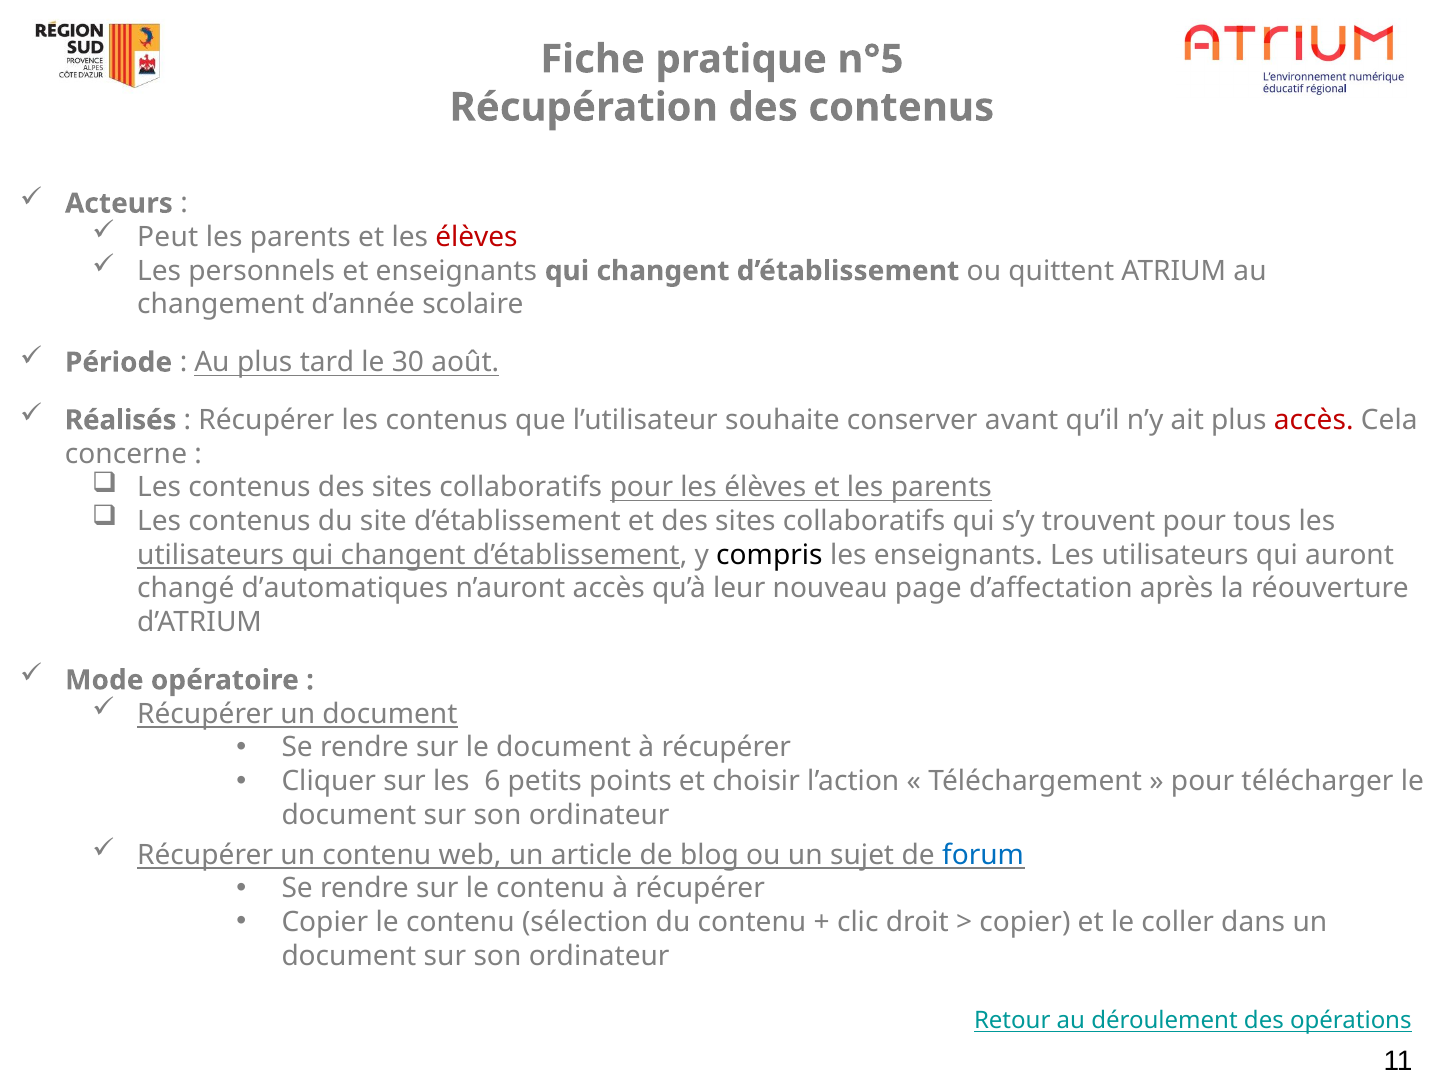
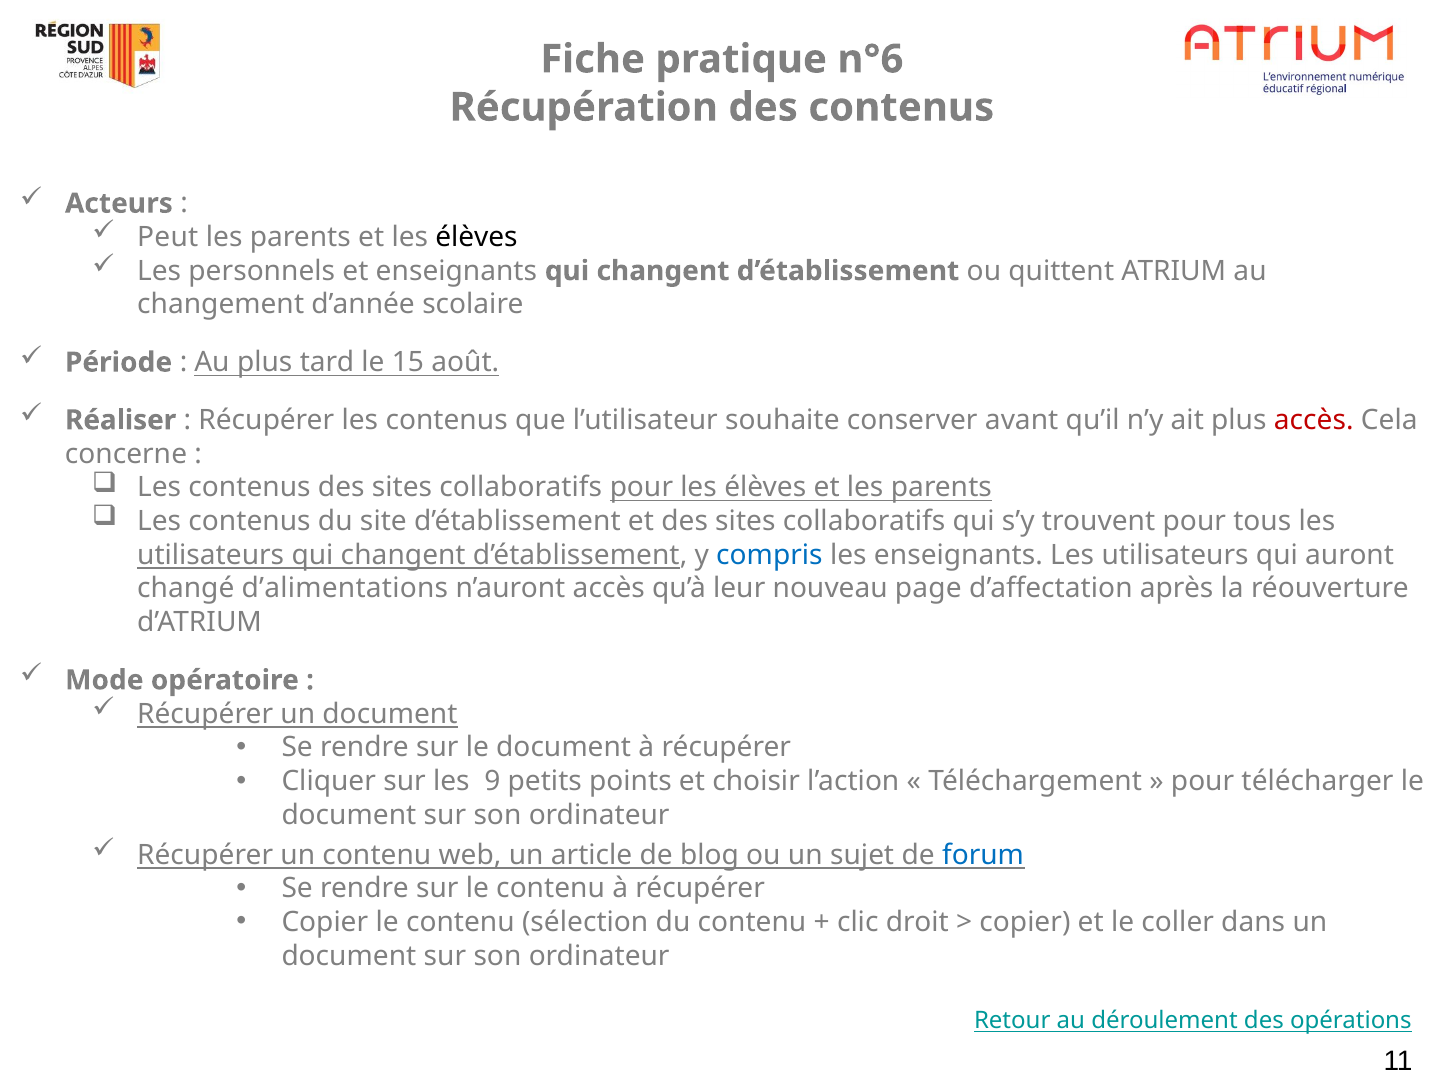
n°5: n°5 -> n°6
élèves at (476, 237) colour: red -> black
30: 30 -> 15
Réalisés: Réalisés -> Réaliser
compris colour: black -> blue
d’automatiques: d’automatiques -> d’alimentations
6: 6 -> 9
